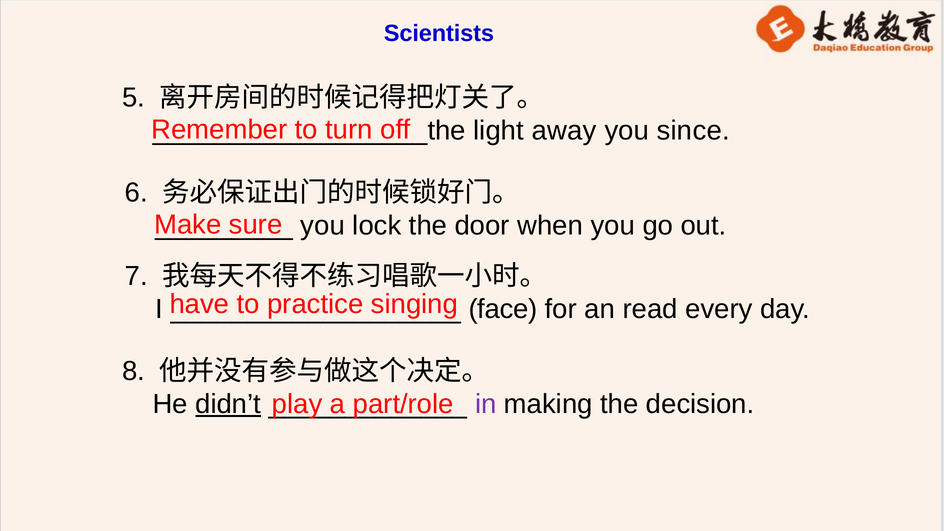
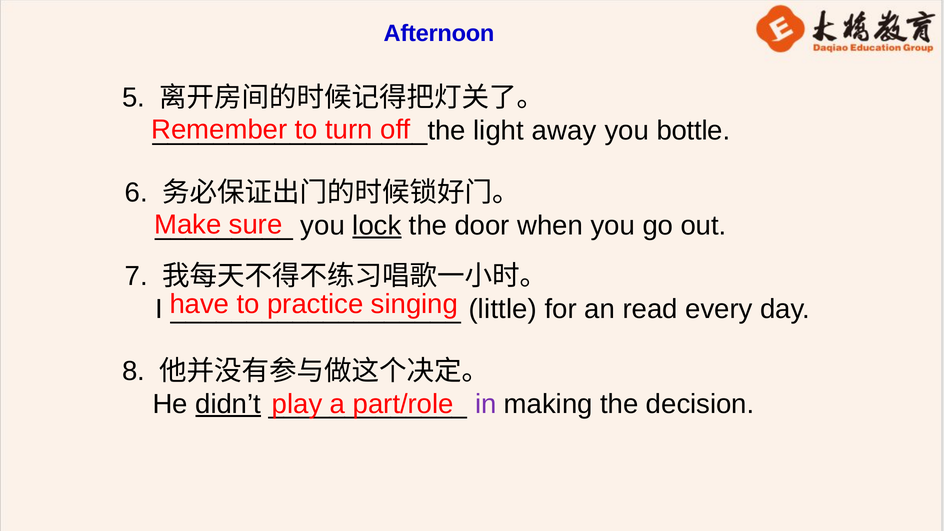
Scientists: Scientists -> Afternoon
since: since -> bottle
lock underline: none -> present
face: face -> little
